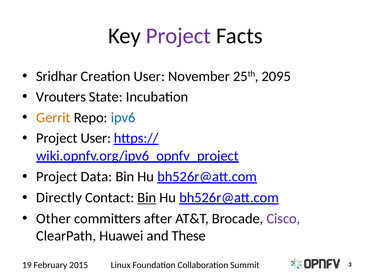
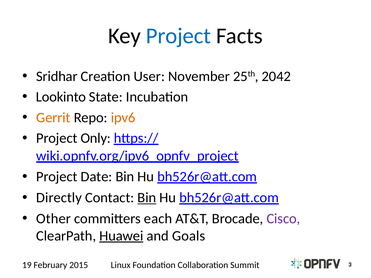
Project at (178, 36) colour: purple -> blue
2095: 2095 -> 2042
Vrouters: Vrouters -> Lookinto
ipv6 colour: blue -> orange
Project User: User -> Only
Data: Data -> Date
after: after -> each
Huawei underline: none -> present
These: These -> Goals
